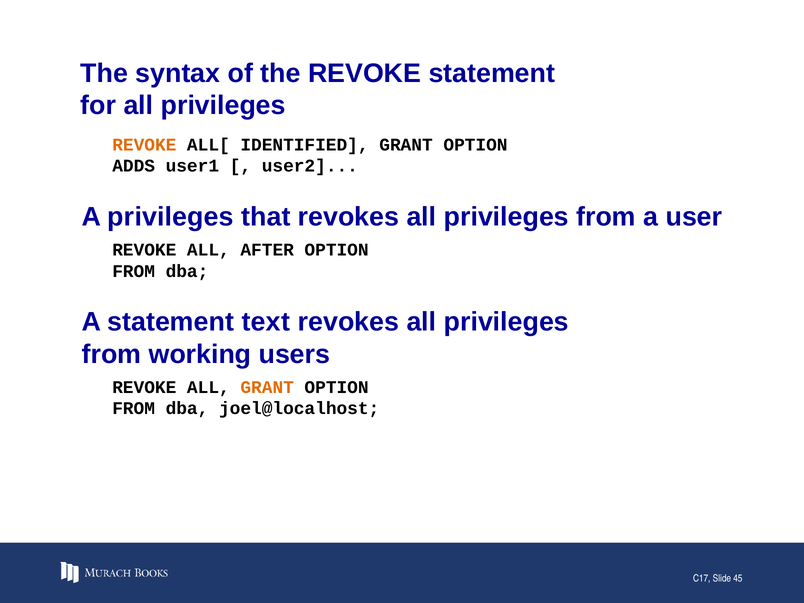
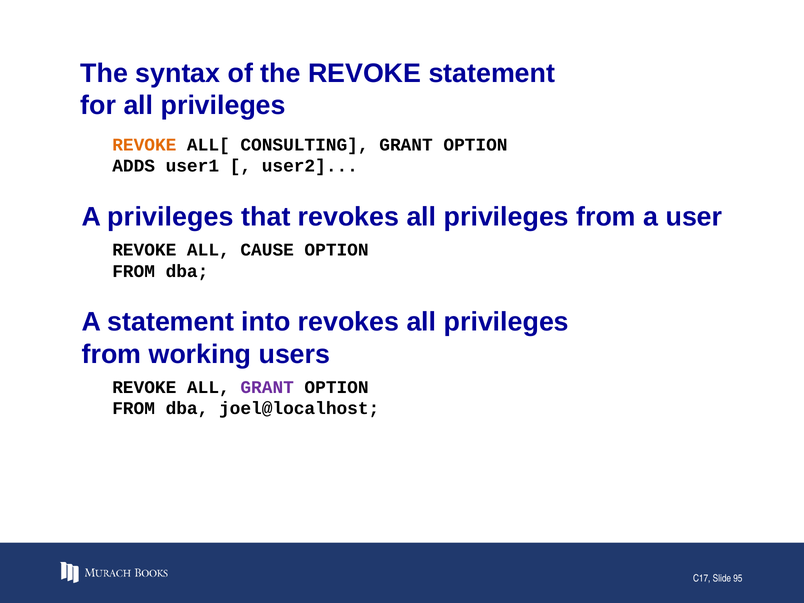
IDENTIFIED: IDENTIFIED -> CONSULTING
AFTER: AFTER -> CAUSE
text: text -> into
GRANT at (267, 387) colour: orange -> purple
45: 45 -> 95
